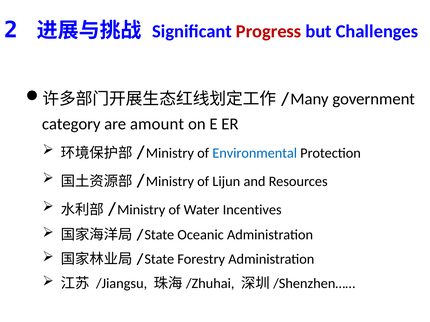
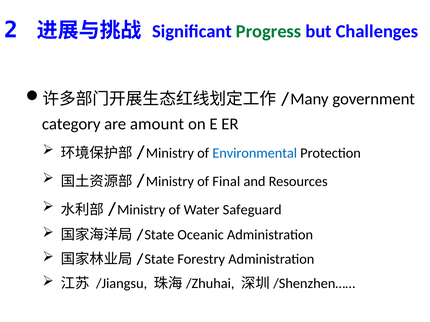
Progress colour: red -> green
Lijun: Lijun -> Final
Incentives: Incentives -> Safeguard
